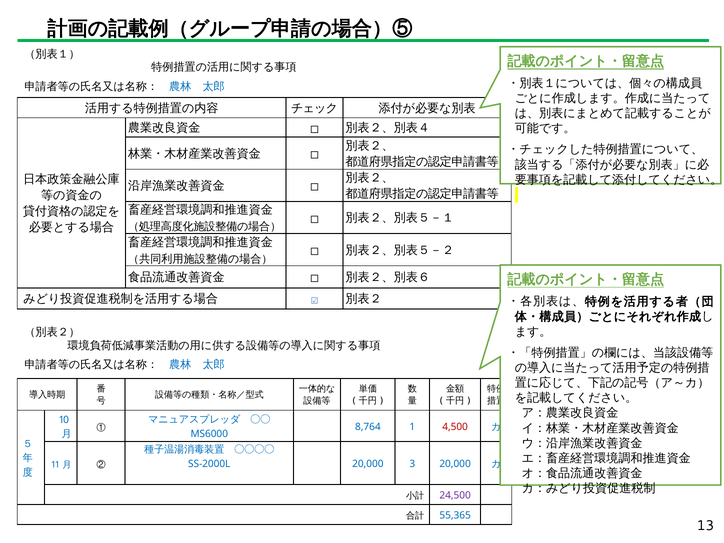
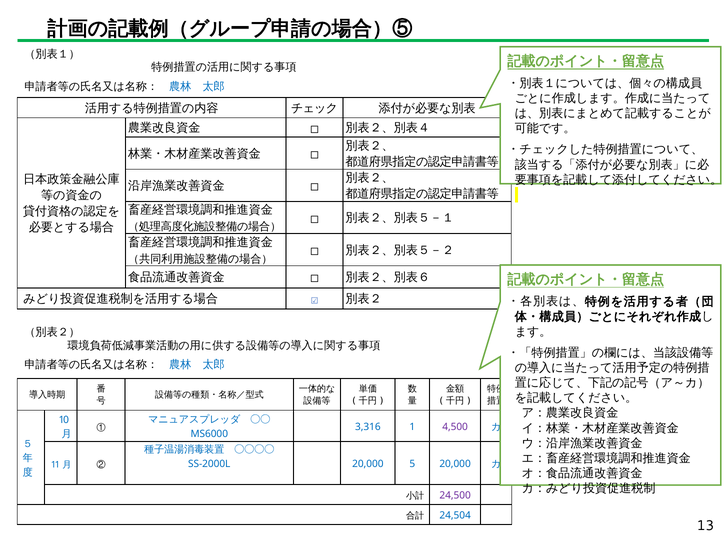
8,764: 8,764 -> 3,316
4,500 colour: red -> purple
3: 3 -> 5
55,365: 55,365 -> 24,504
